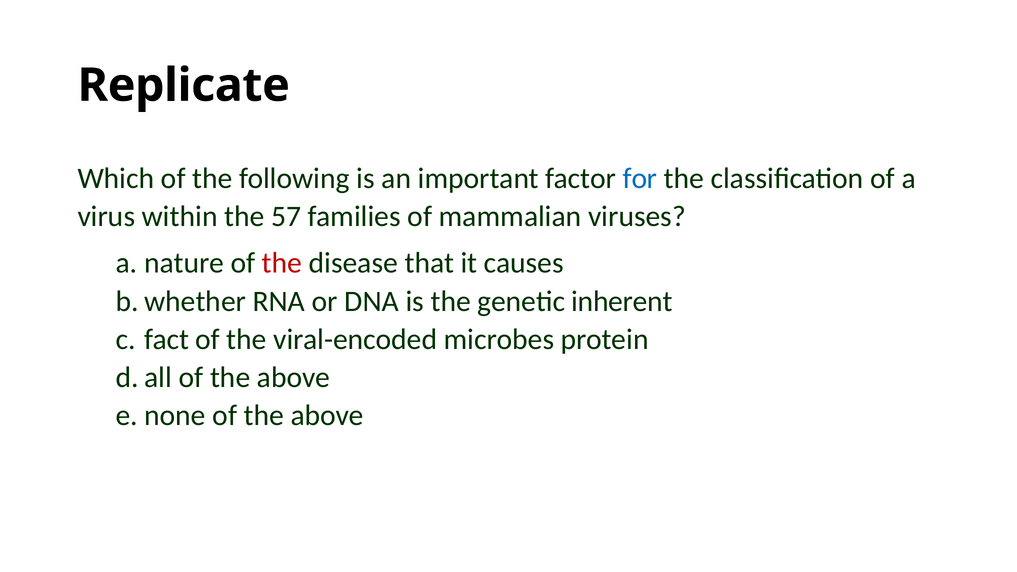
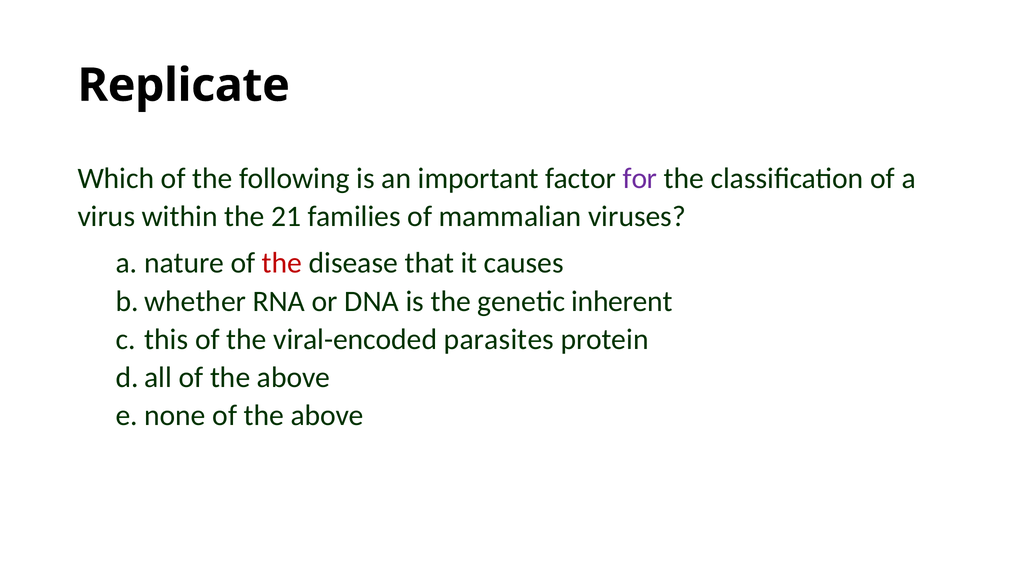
for colour: blue -> purple
57: 57 -> 21
fact: fact -> this
microbes: microbes -> parasites
